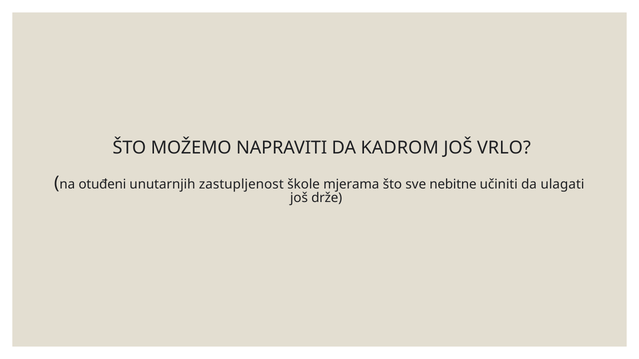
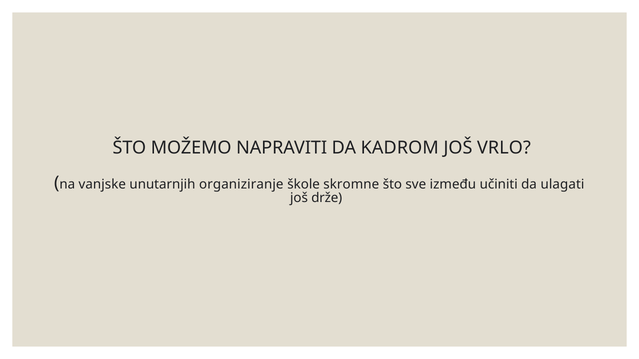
otuđeni: otuđeni -> vanjske
zastupljenost: zastupljenost -> organiziranje
mjerama: mjerama -> skromne
nebitne: nebitne -> između
